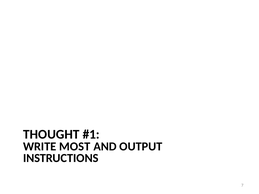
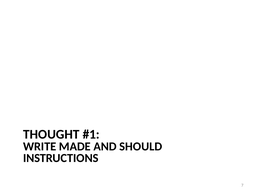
MOST: MOST -> MADE
OUTPUT: OUTPUT -> SHOULD
